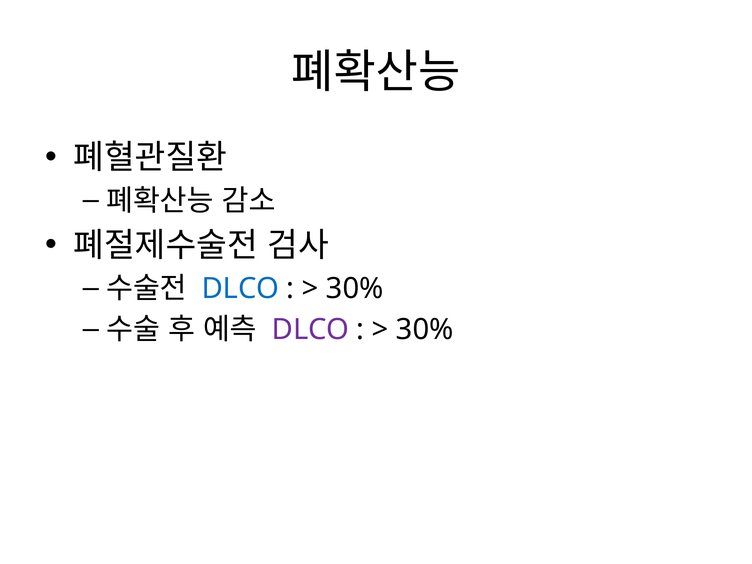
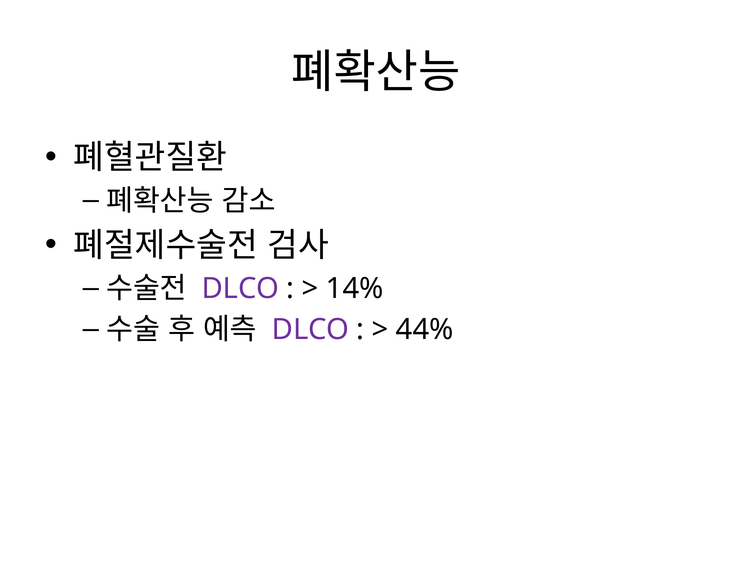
DLCO at (240, 289) colour: blue -> purple
30% at (355, 289): 30% -> 14%
30% at (425, 330): 30% -> 44%
